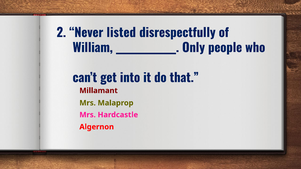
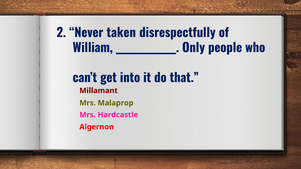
listed: listed -> taken
